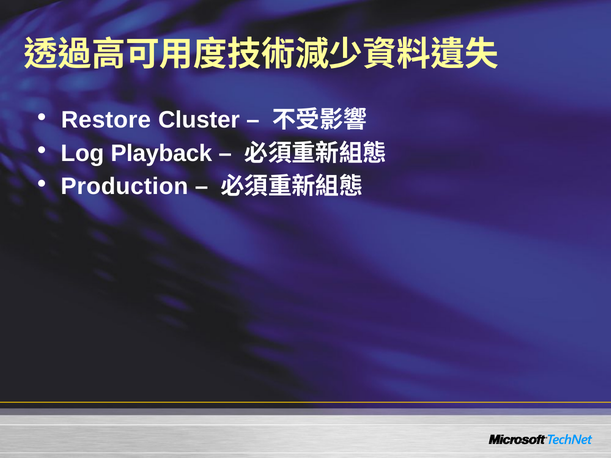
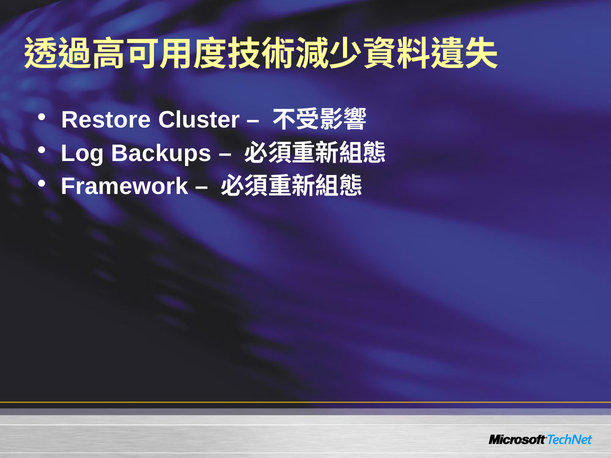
Playback: Playback -> Backups
Production: Production -> Framework
